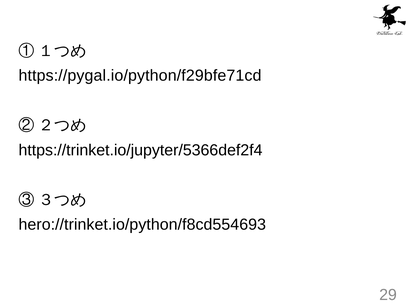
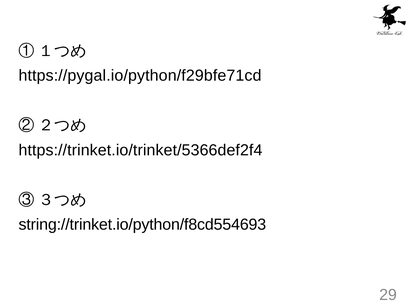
https://trinket.io/jupyter/5366def2f4: https://trinket.io/jupyter/5366def2f4 -> https://trinket.io/trinket/5366def2f4
hero://trinket.io/python/f8cd554693: hero://trinket.io/python/f8cd554693 -> string://trinket.io/python/f8cd554693
